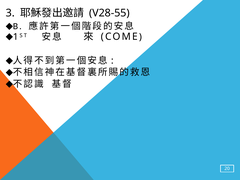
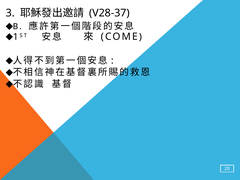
V28-55: V28-55 -> V28-37
